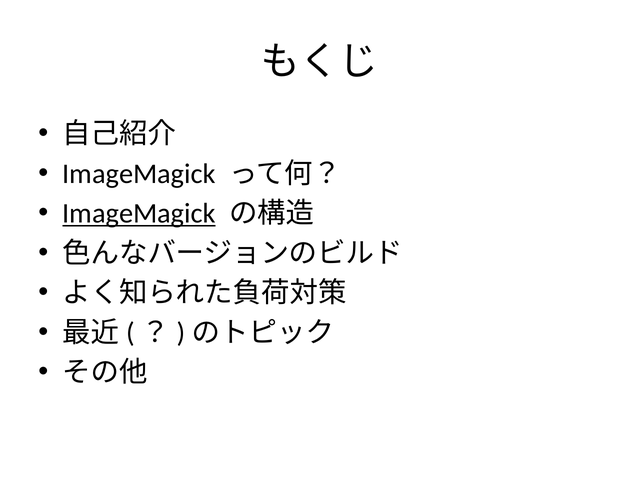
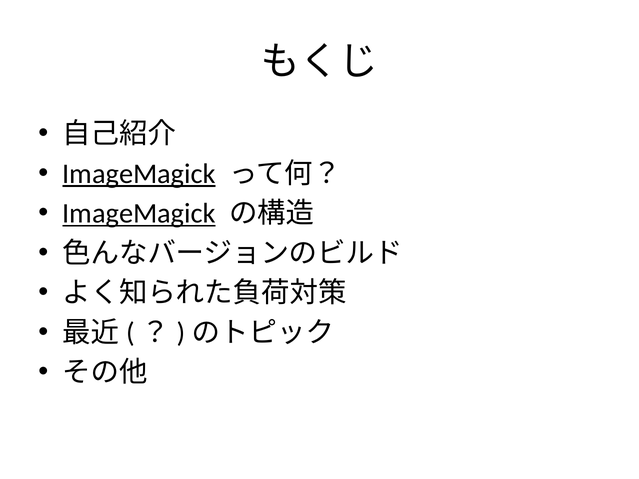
ImageMagick at (139, 174) underline: none -> present
